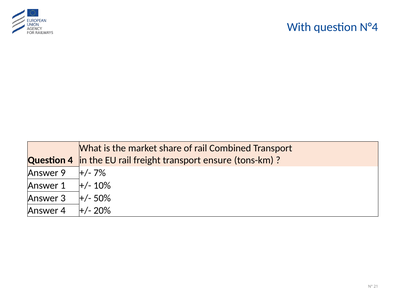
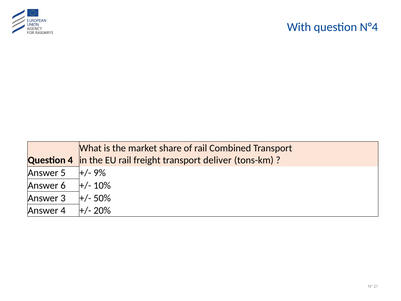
ensure: ensure -> deliver
9: 9 -> 5
7%: 7% -> 9%
1: 1 -> 6
